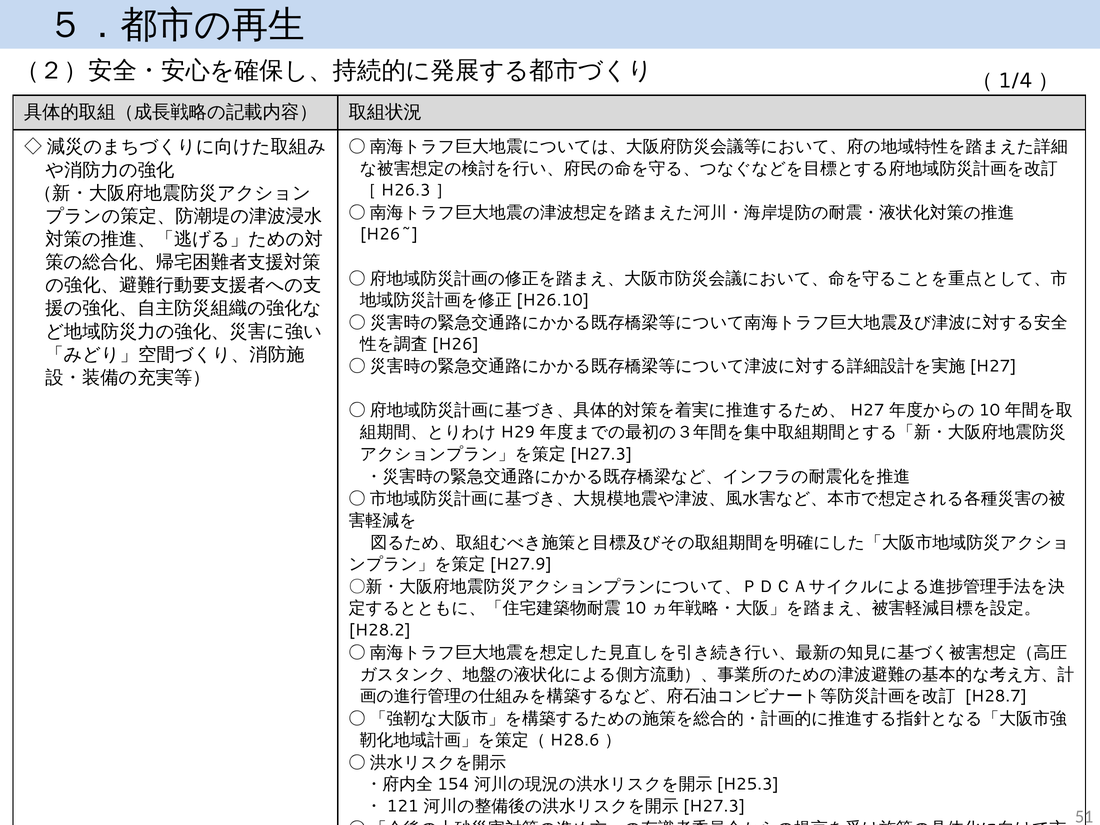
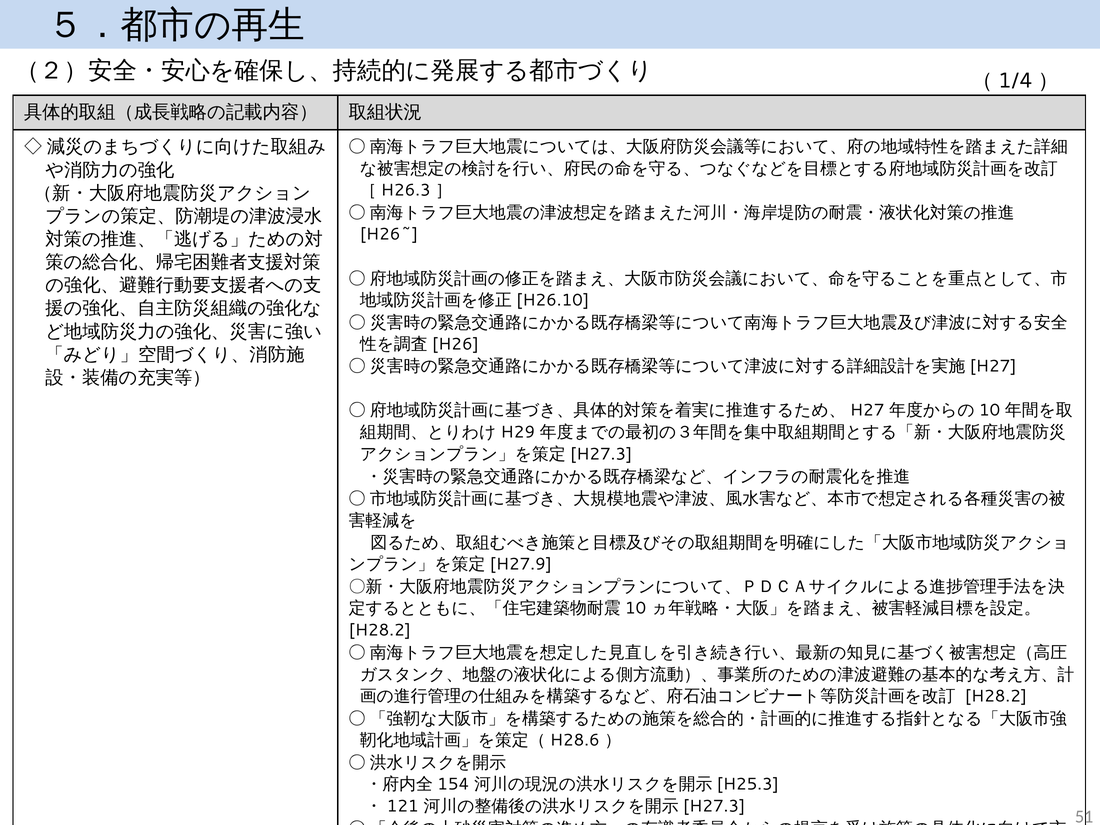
H28.7 at (996, 696): H28.7 -> H28.2
